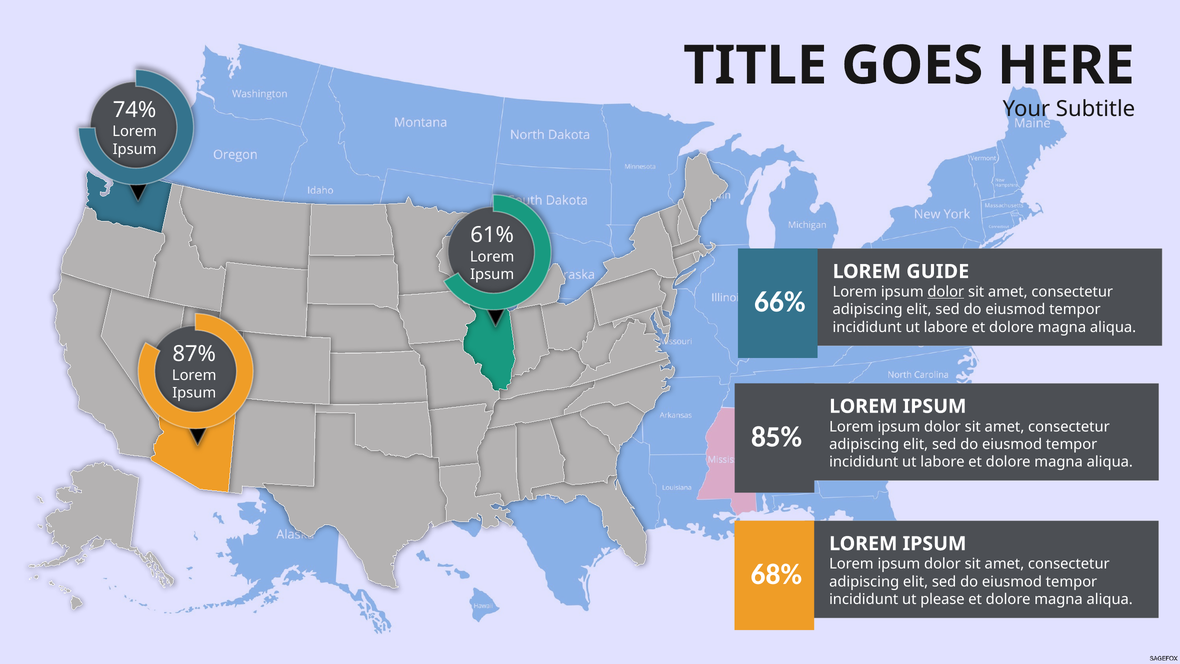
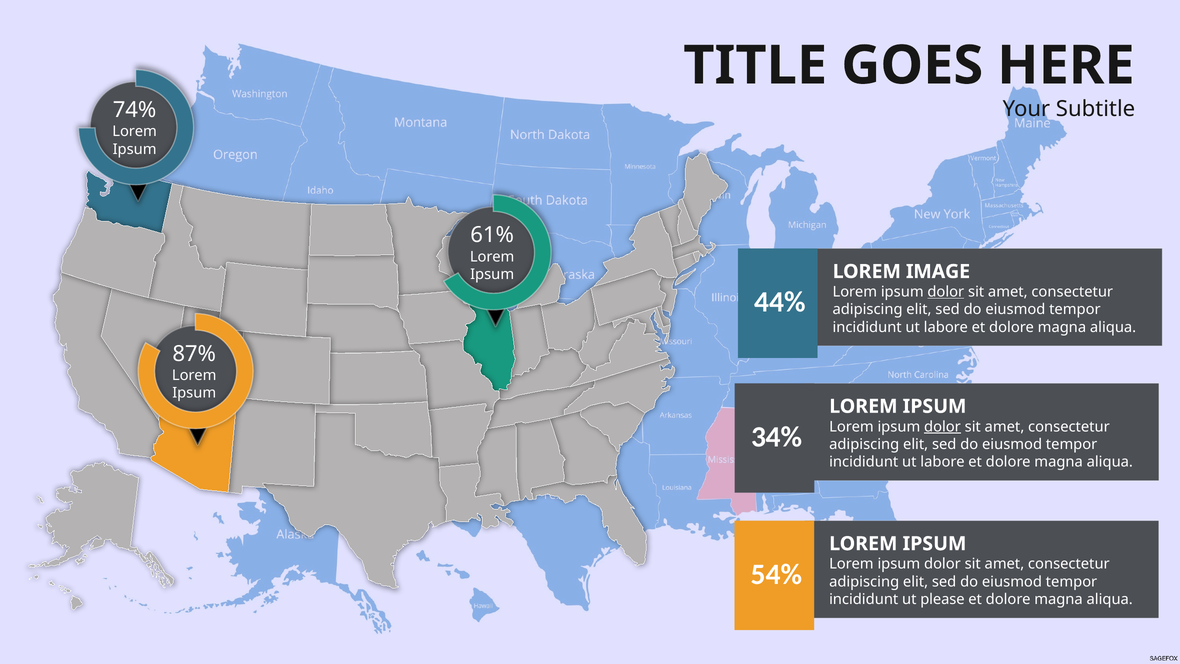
GUIDE: GUIDE -> IMAGE
66%: 66% -> 44%
dolor at (942, 427) underline: none -> present
85%: 85% -> 34%
68%: 68% -> 54%
